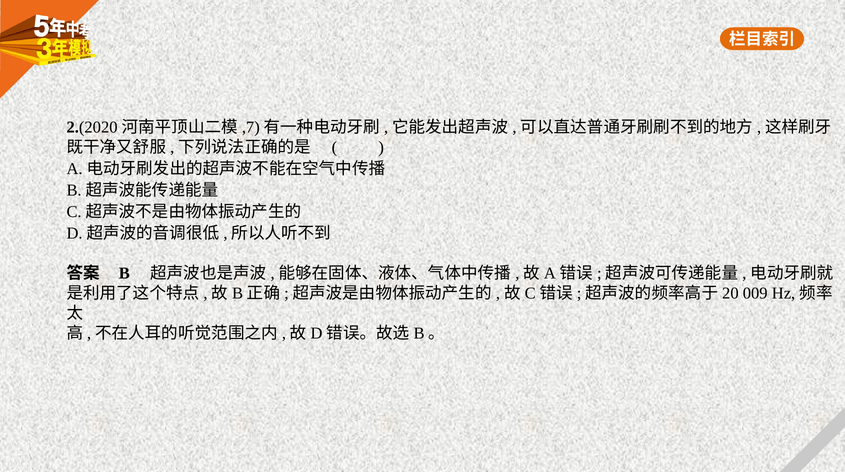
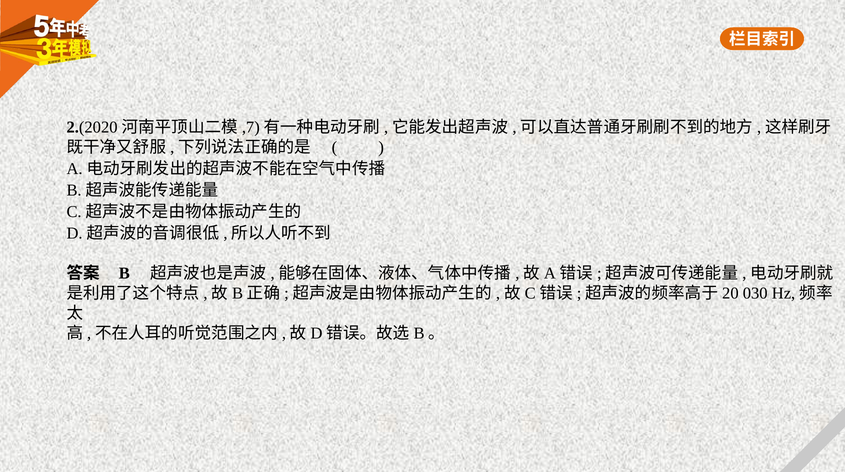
009: 009 -> 030
